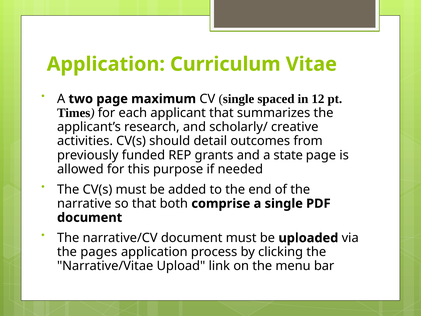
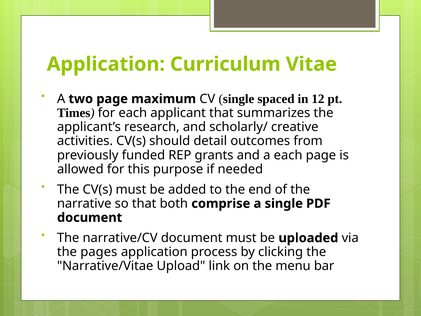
a state: state -> each
